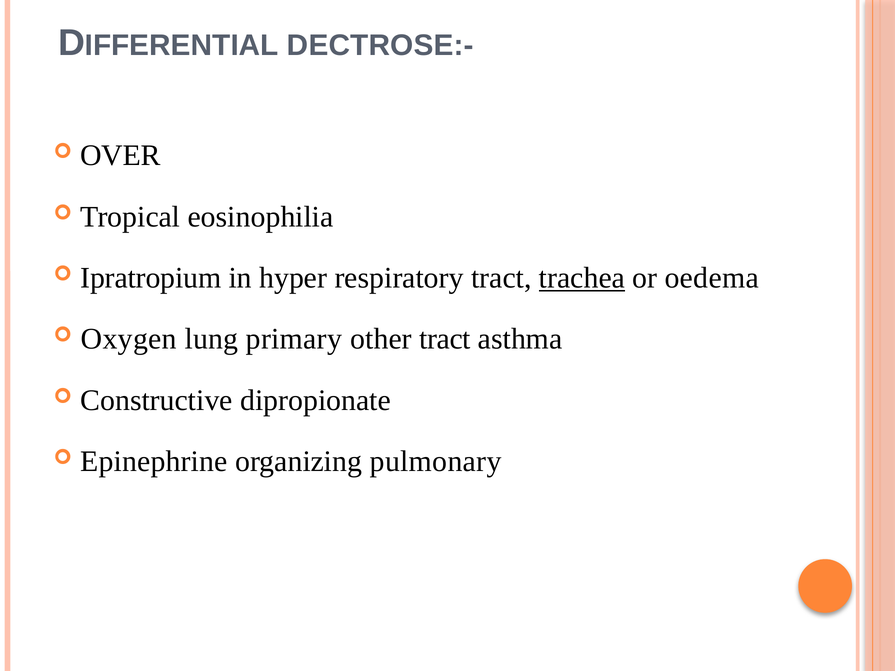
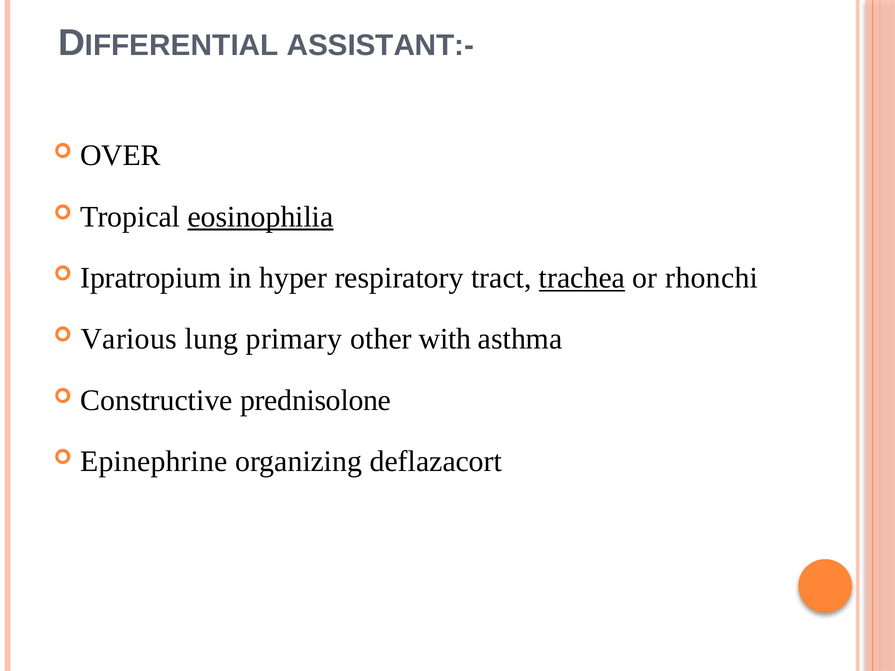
DECTROSE:-: DECTROSE:- -> ASSISTANT:-
eosinophilia underline: none -> present
oedema: oedema -> rhonchi
Oxygen: Oxygen -> Various
other tract: tract -> with
dipropionate: dipropionate -> prednisolone
pulmonary: pulmonary -> deflazacort
